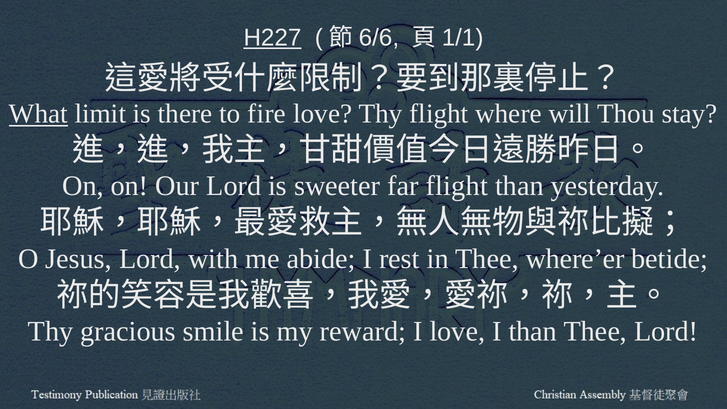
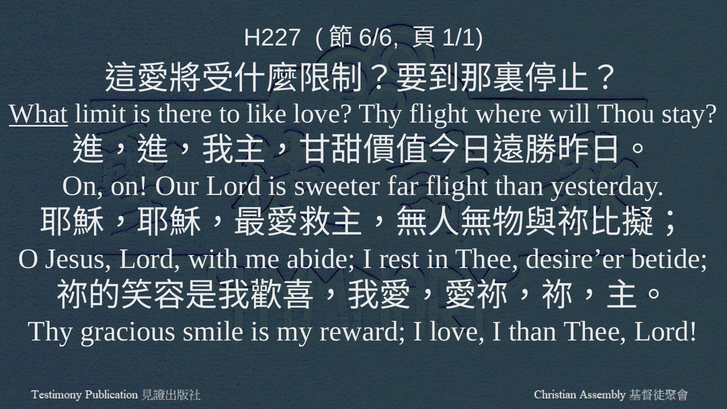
H227 underline: present -> none
fire: fire -> like
where’er: where’er -> desire’er
